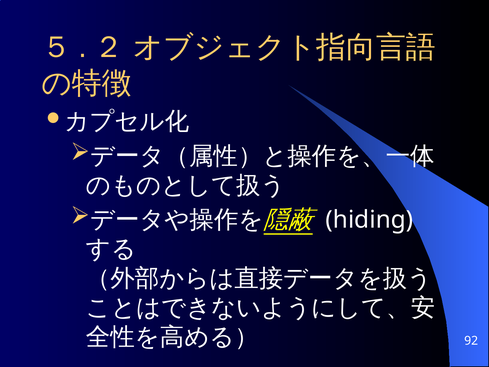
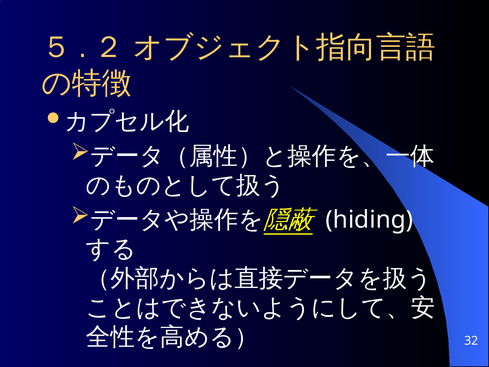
92: 92 -> 32
